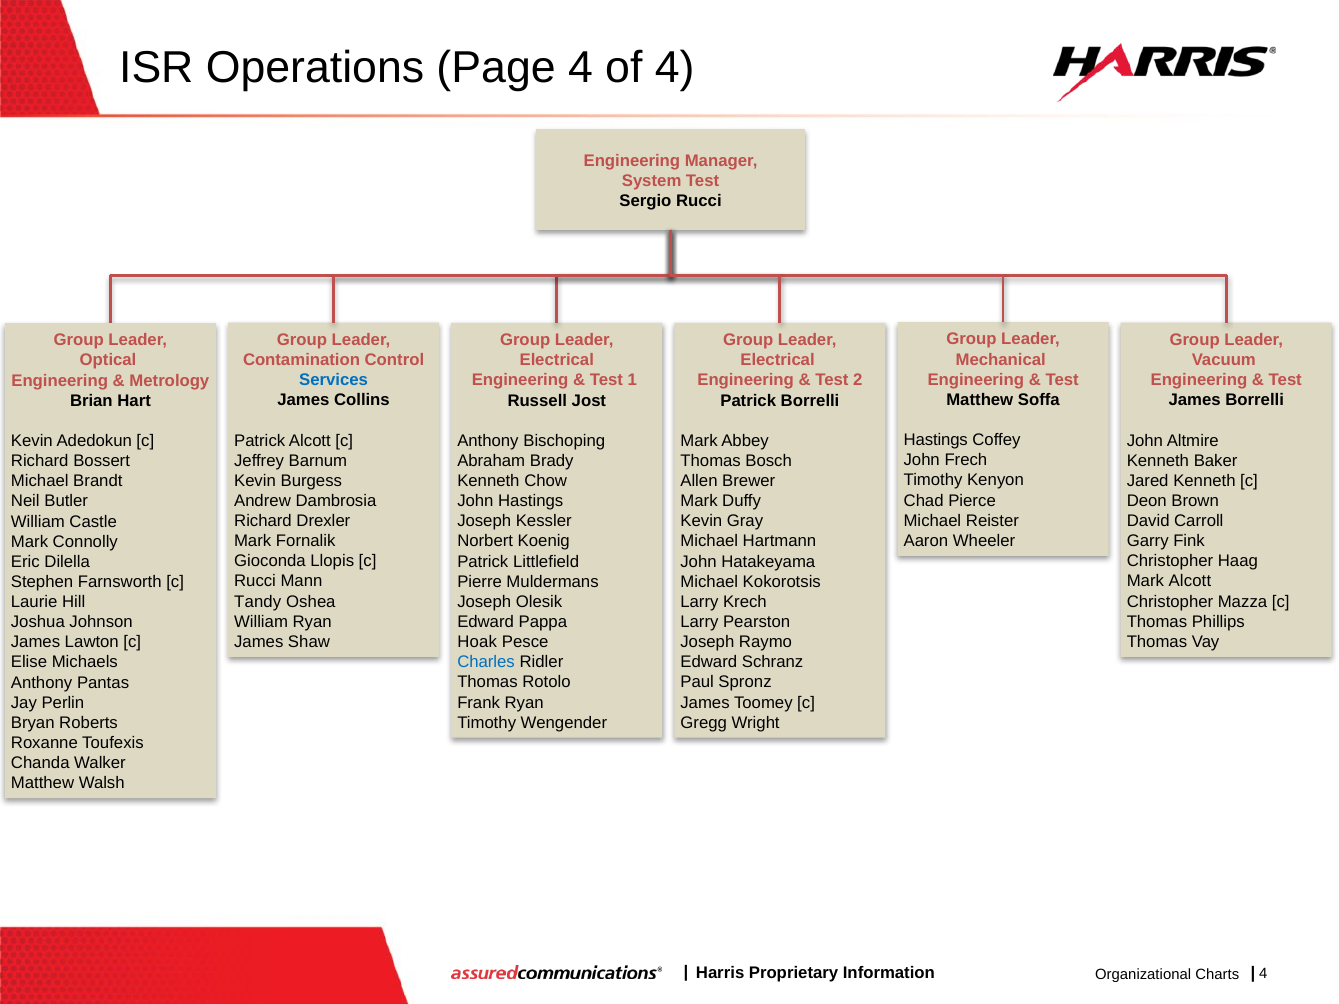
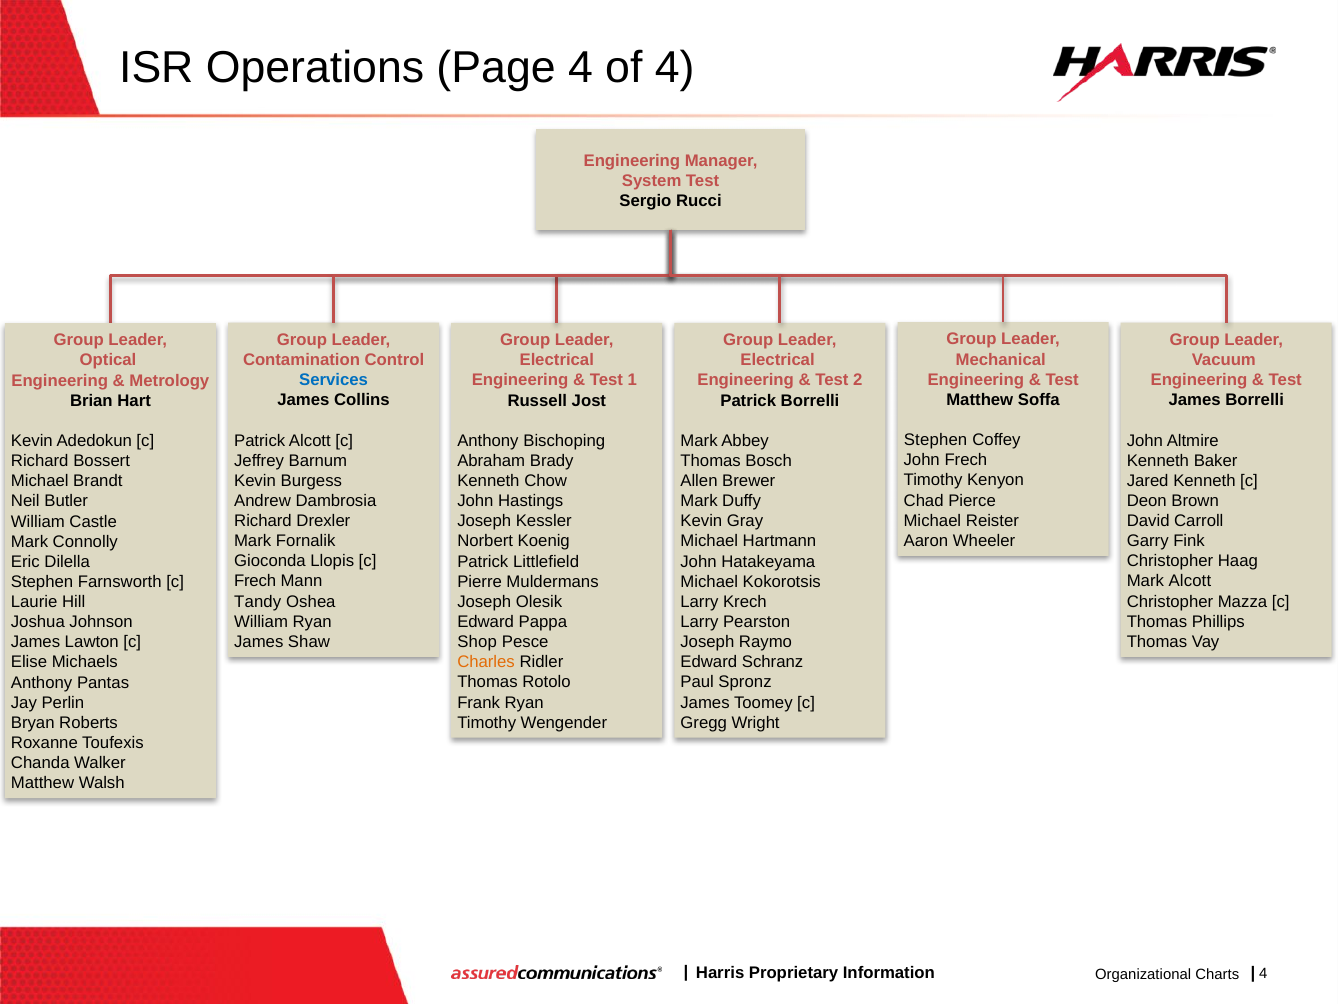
Hastings at (936, 440): Hastings -> Stephen
Rucci at (255, 582): Rucci -> Frech
Hoak: Hoak -> Shop
Charles colour: blue -> orange
